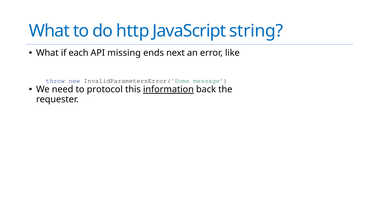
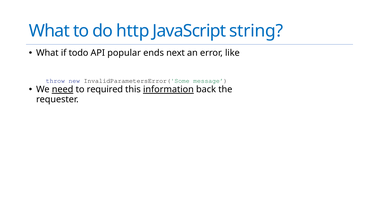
each: each -> todo
missing: missing -> popular
need underline: none -> present
protocol: protocol -> required
